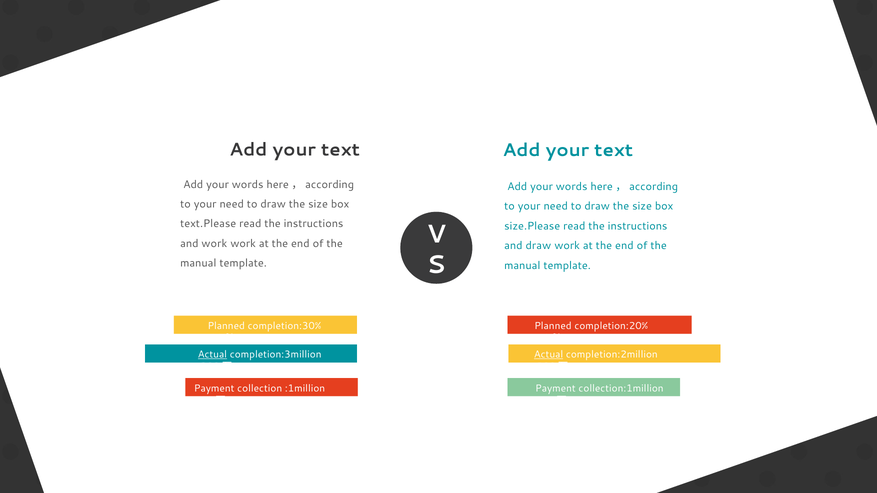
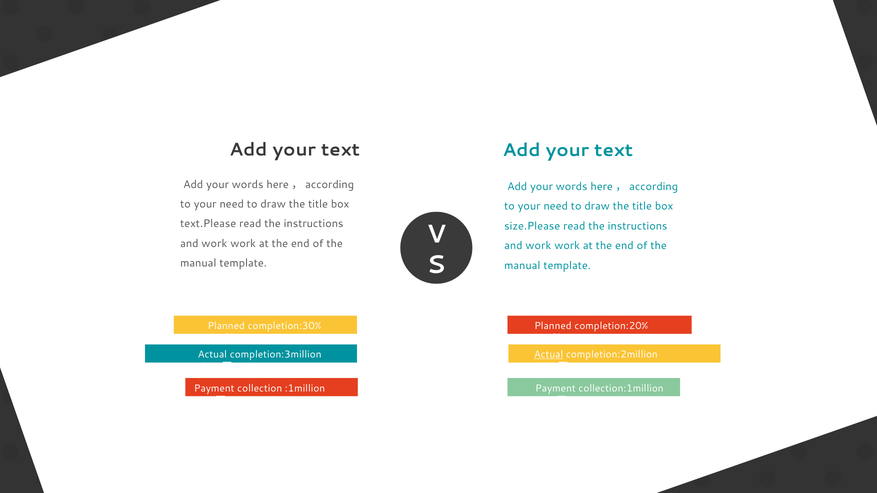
size at (318, 204): size -> title
size at (642, 206): size -> title
draw at (538, 246): draw -> work
Actual at (212, 355) underline: present -> none
